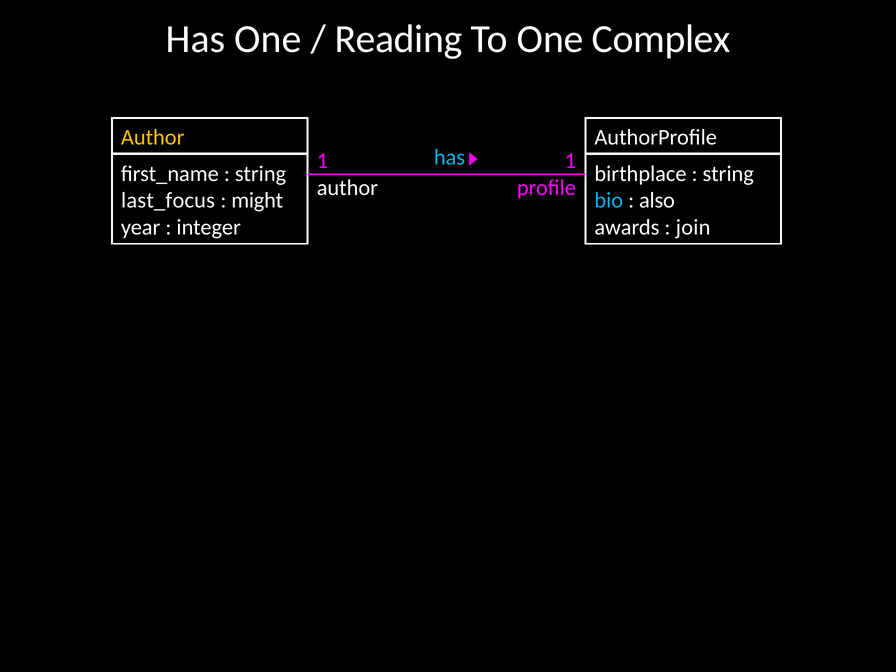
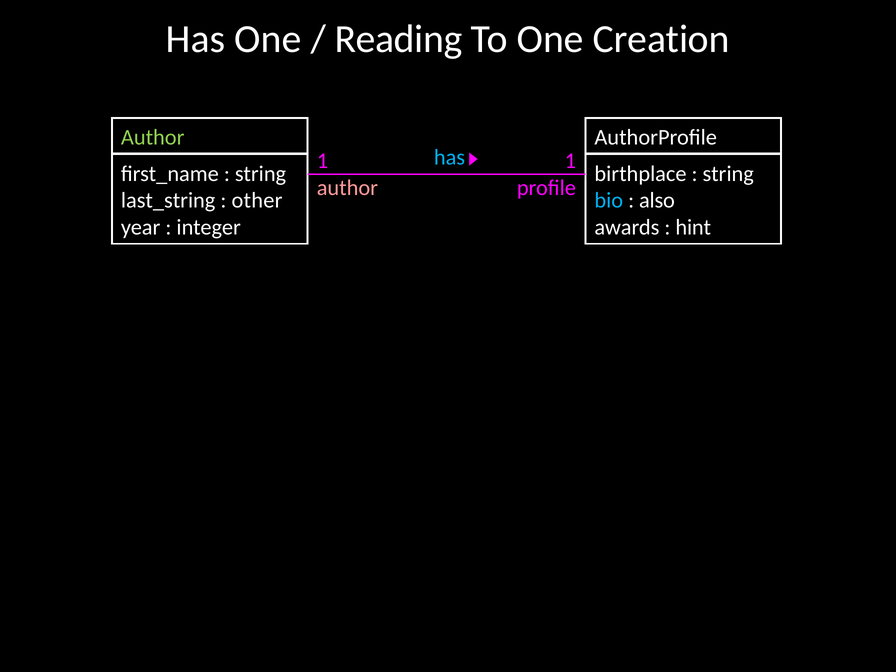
Complex: Complex -> Creation
Author at (153, 137) colour: yellow -> light green
author at (347, 188) colour: white -> pink
last_focus: last_focus -> last_string
might: might -> other
join: join -> hint
